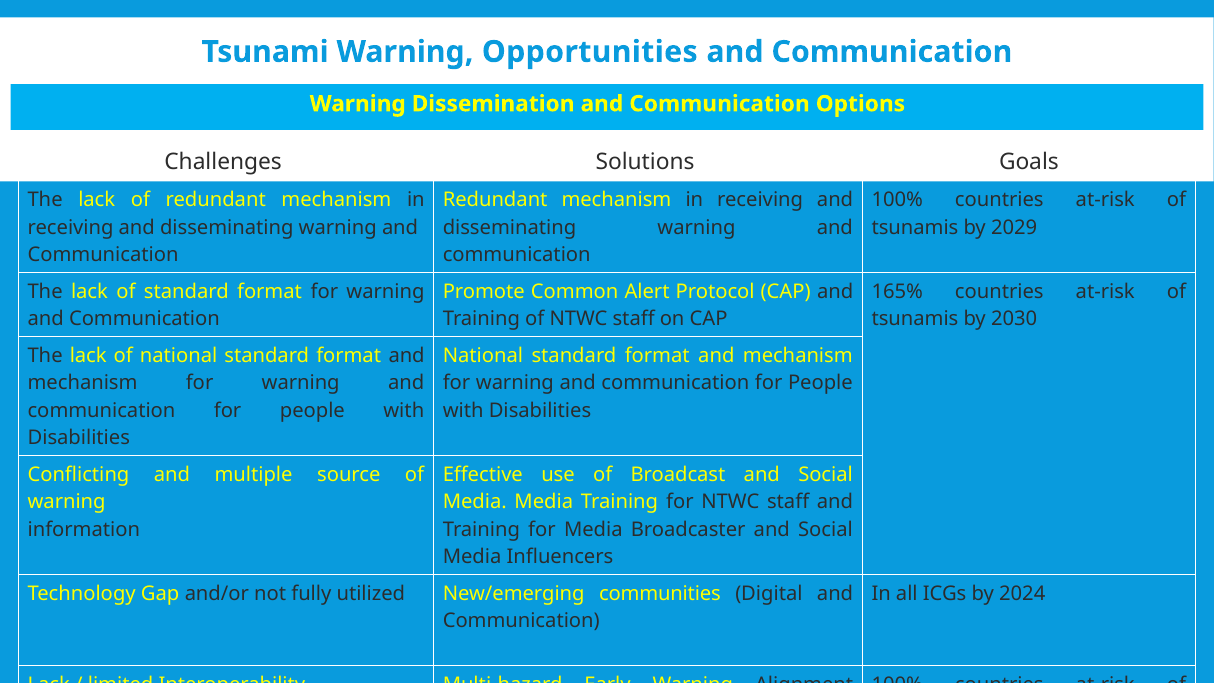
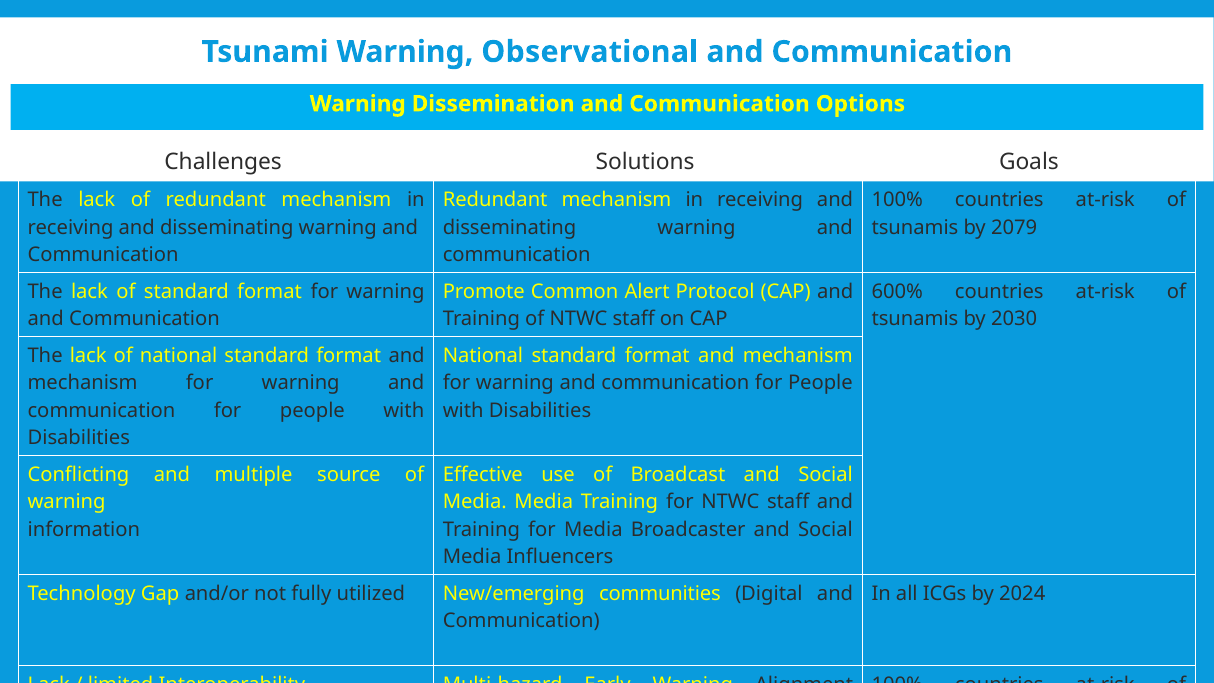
Opportunities: Opportunities -> Observational
2029: 2029 -> 2079
165%: 165% -> 600%
